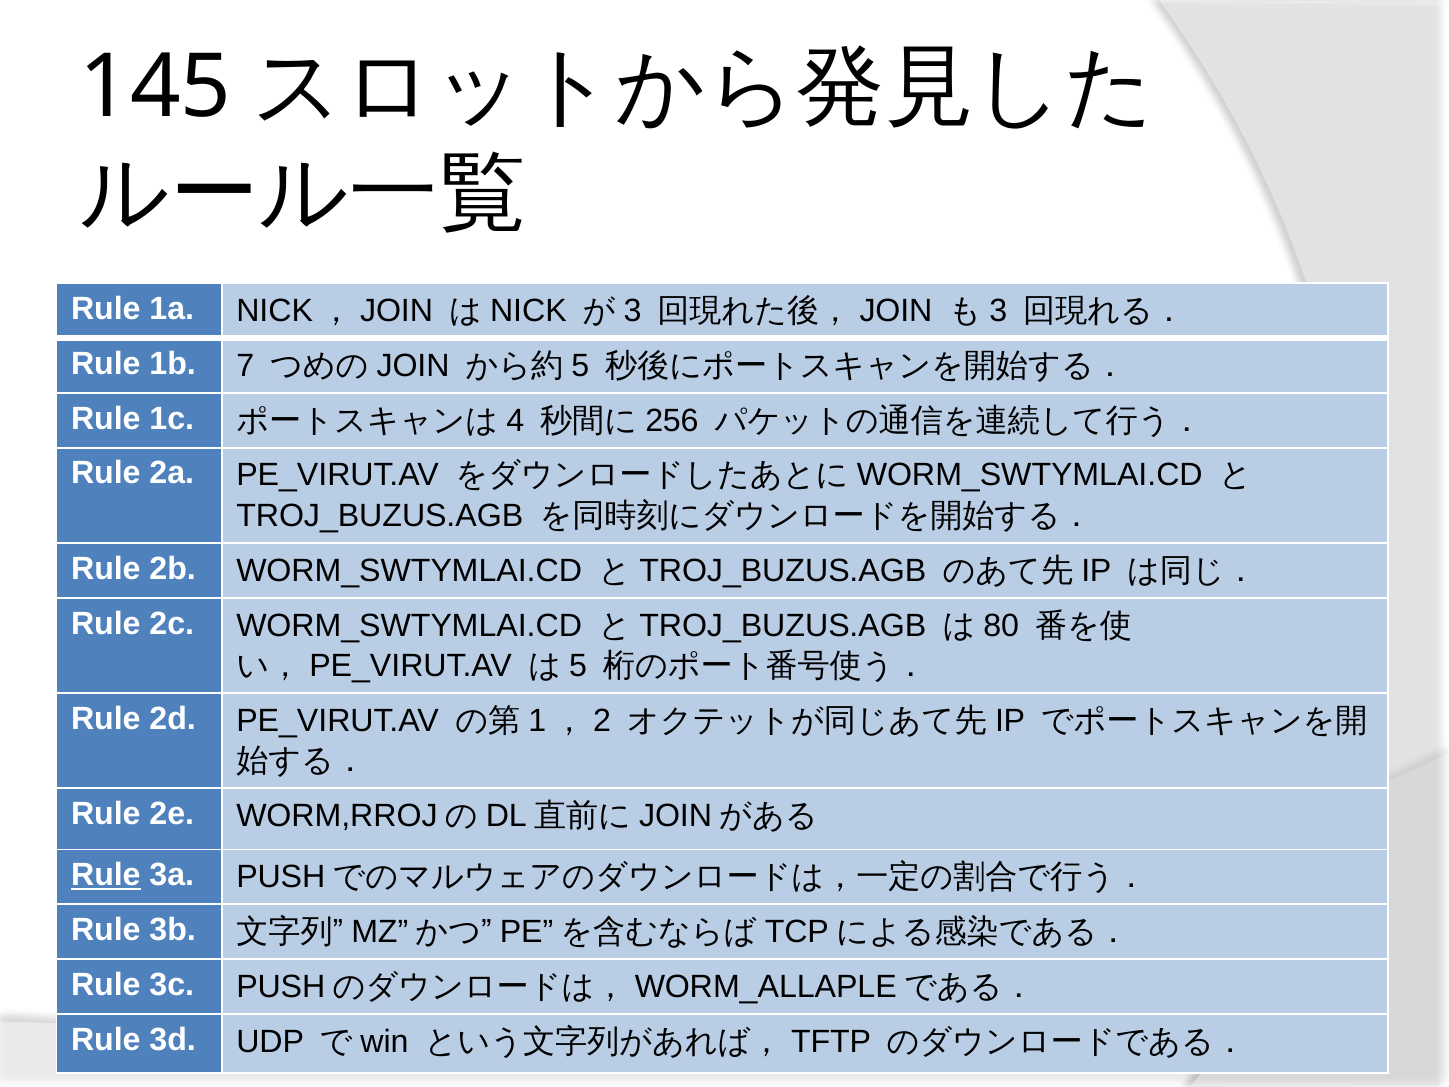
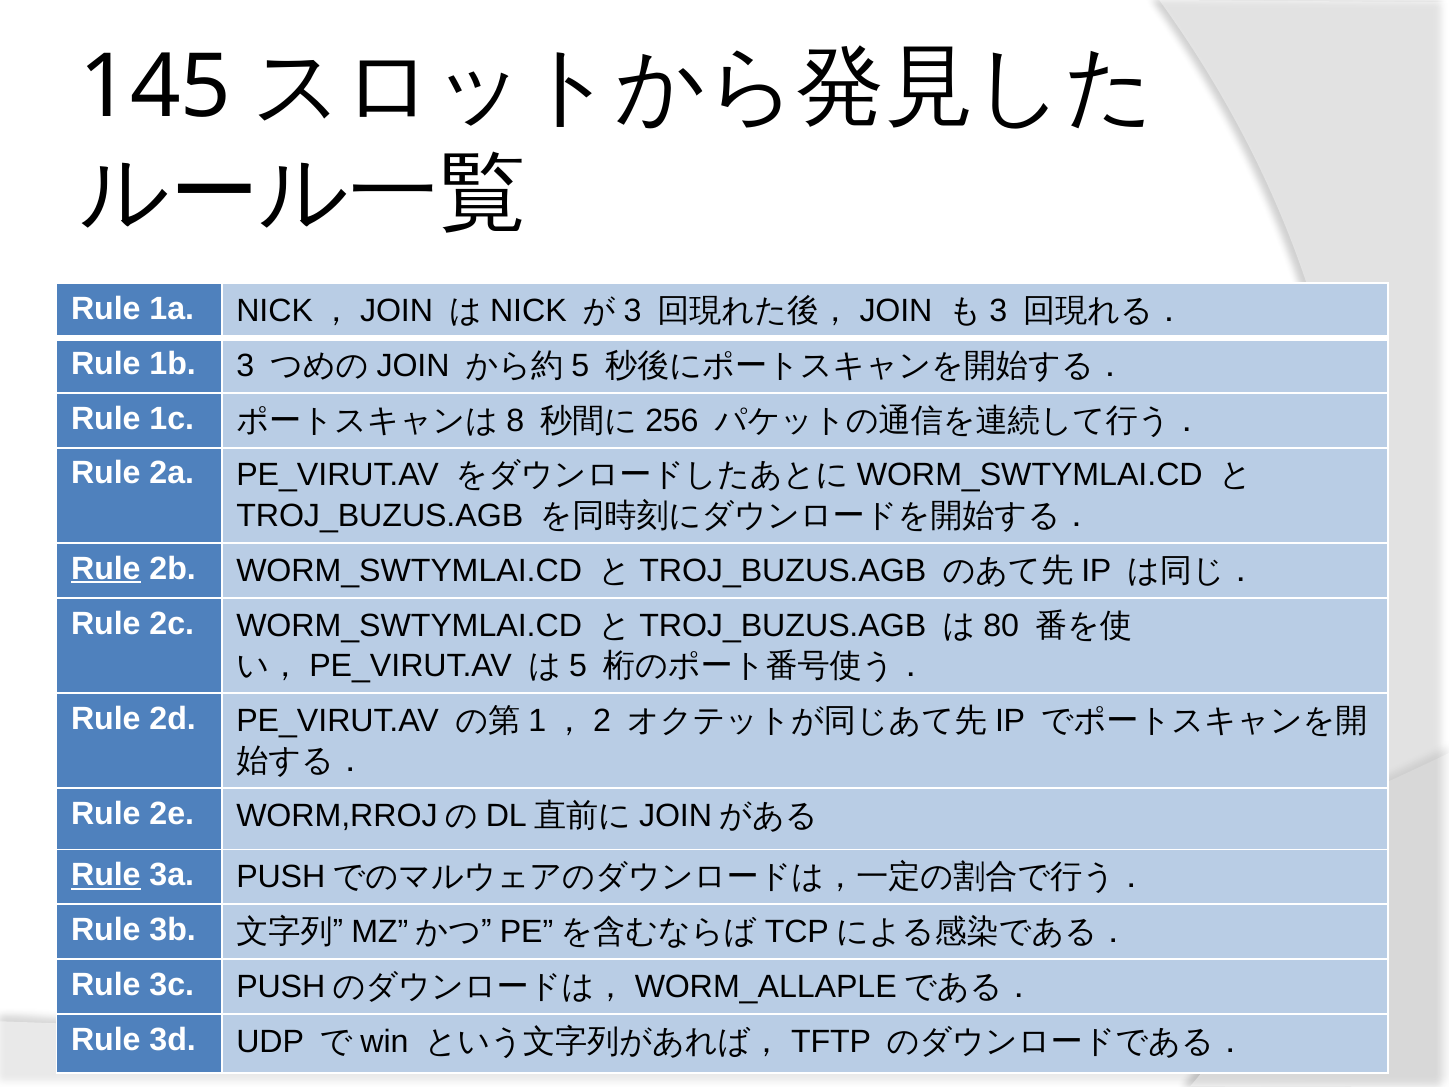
7: 7 -> 3
4: 4 -> 8
Rule at (106, 568) underline: none -> present
